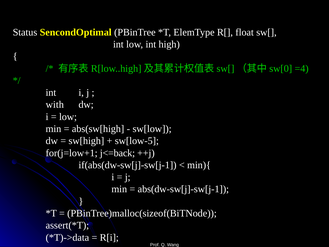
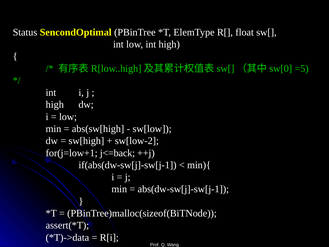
=4: =4 -> =5
with at (55, 105): with -> high
sw[low-5: sw[low-5 -> sw[low-2
